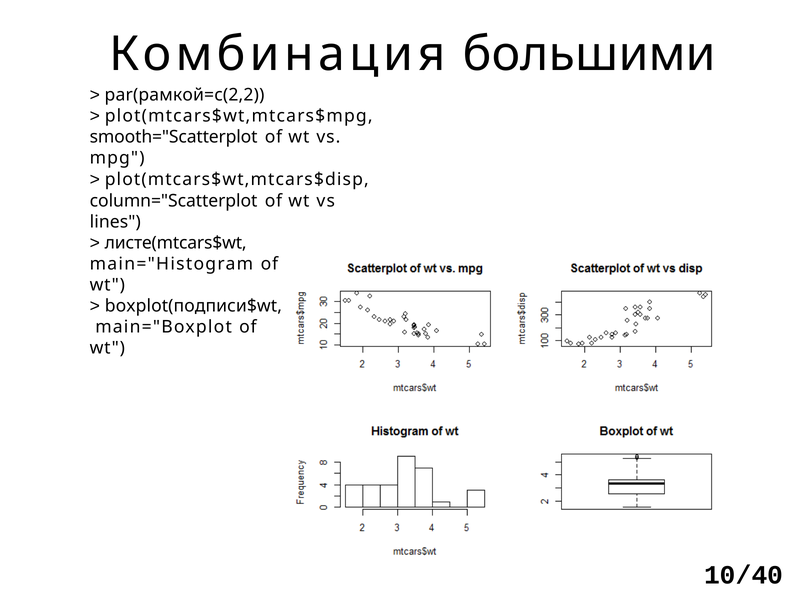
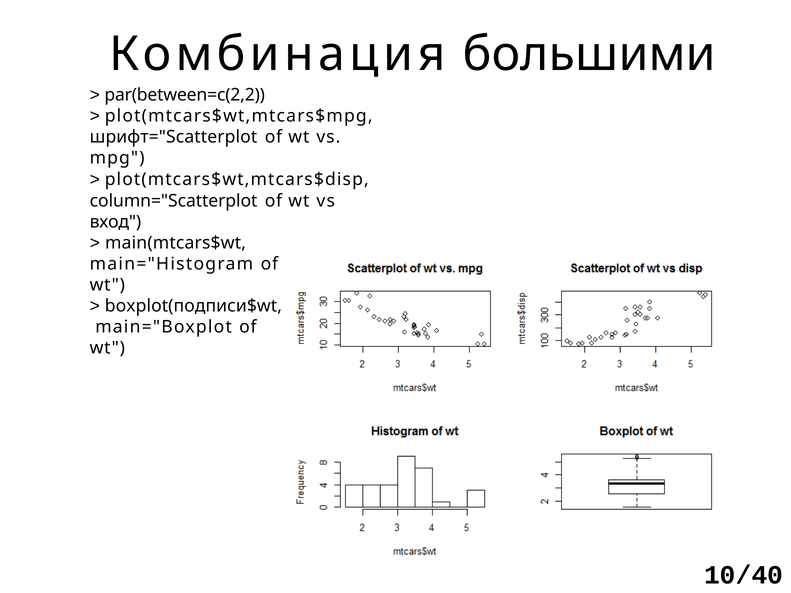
par(рамкой=c(2,2: par(рамкой=c(2,2 -> par(between=c(2,2
smooth="Scatterplot: smooth="Scatterplot -> шрифт="Scatterplot
lines: lines -> вход
листе(mtcars$wt: листе(mtcars$wt -> main(mtcars$wt
